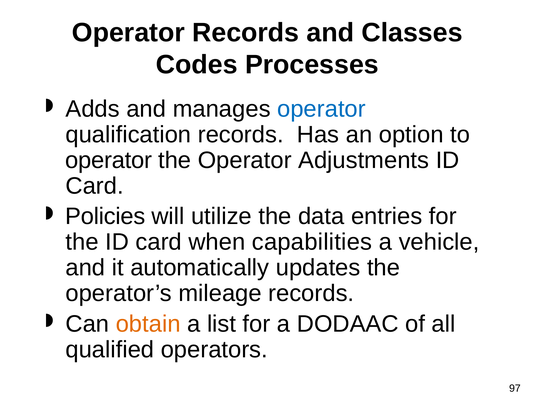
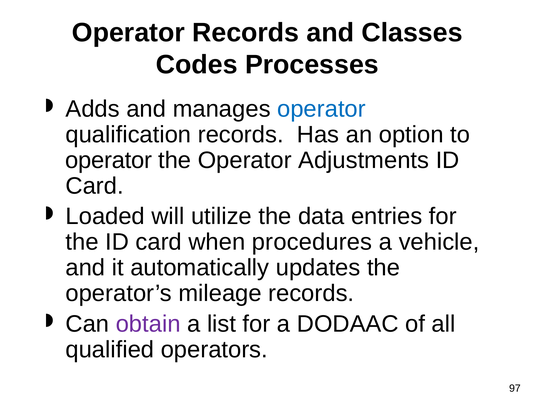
Policies: Policies -> Loaded
capabilities: capabilities -> procedures
obtain colour: orange -> purple
